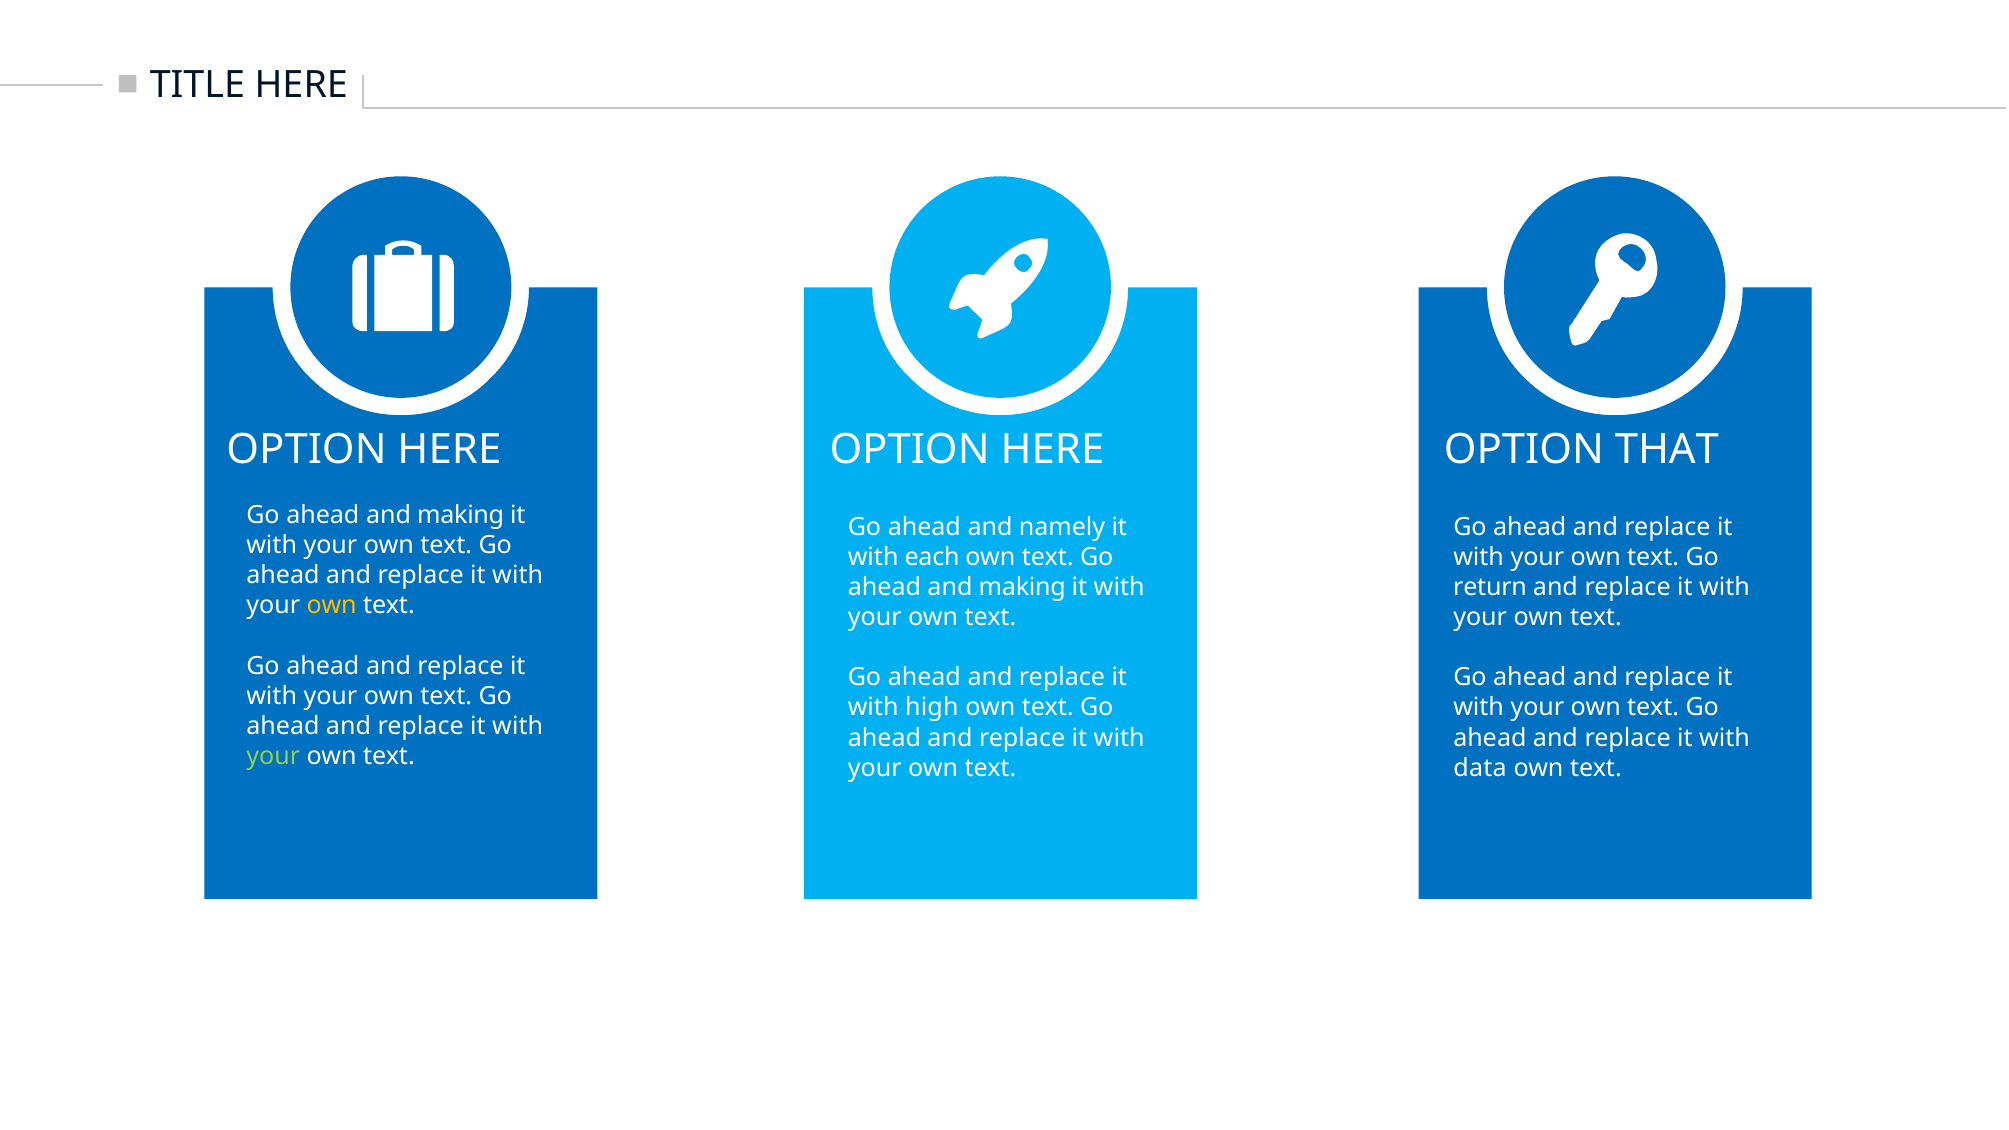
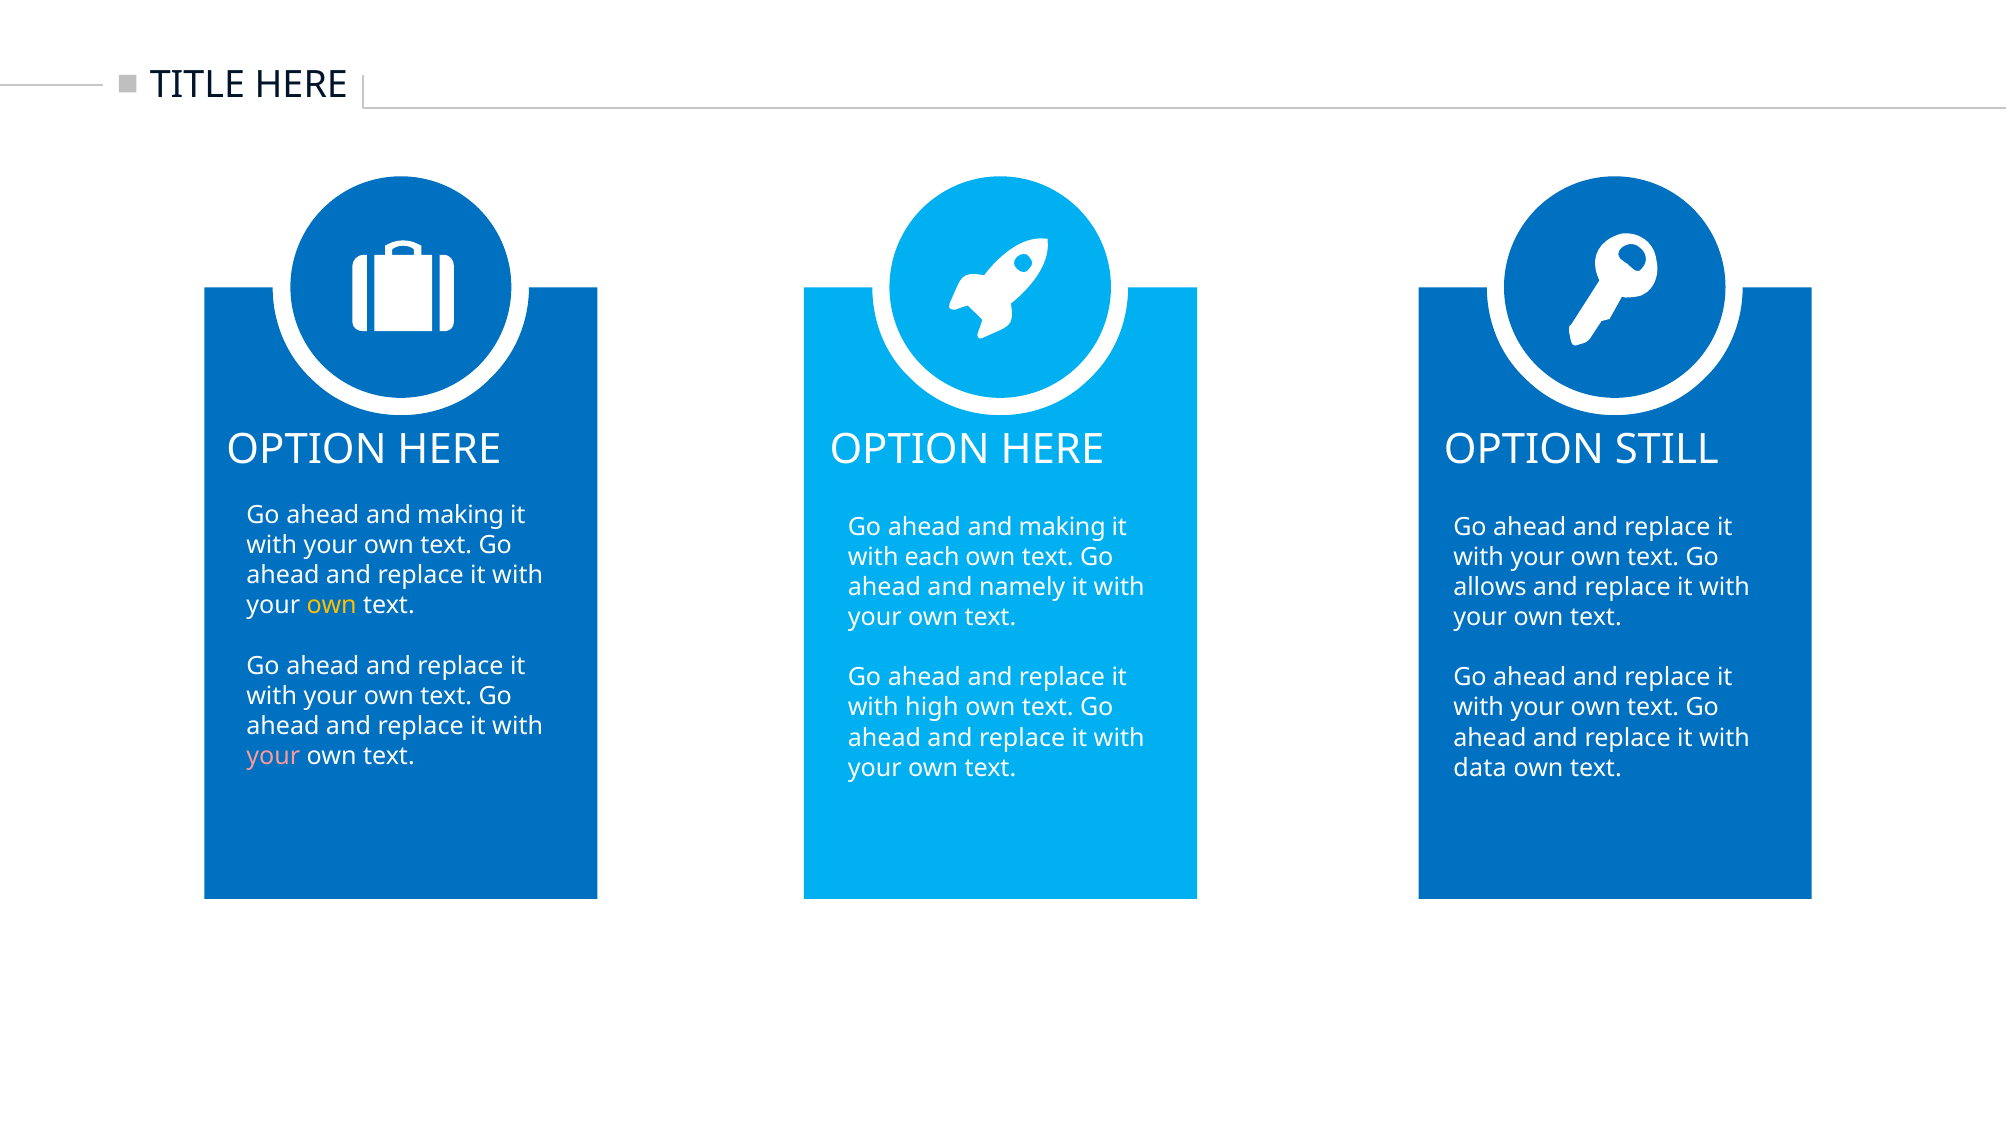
THAT: THAT -> STILL
namely at (1062, 527): namely -> making
making at (1022, 587): making -> namely
return: return -> allows
your at (273, 756) colour: light green -> pink
